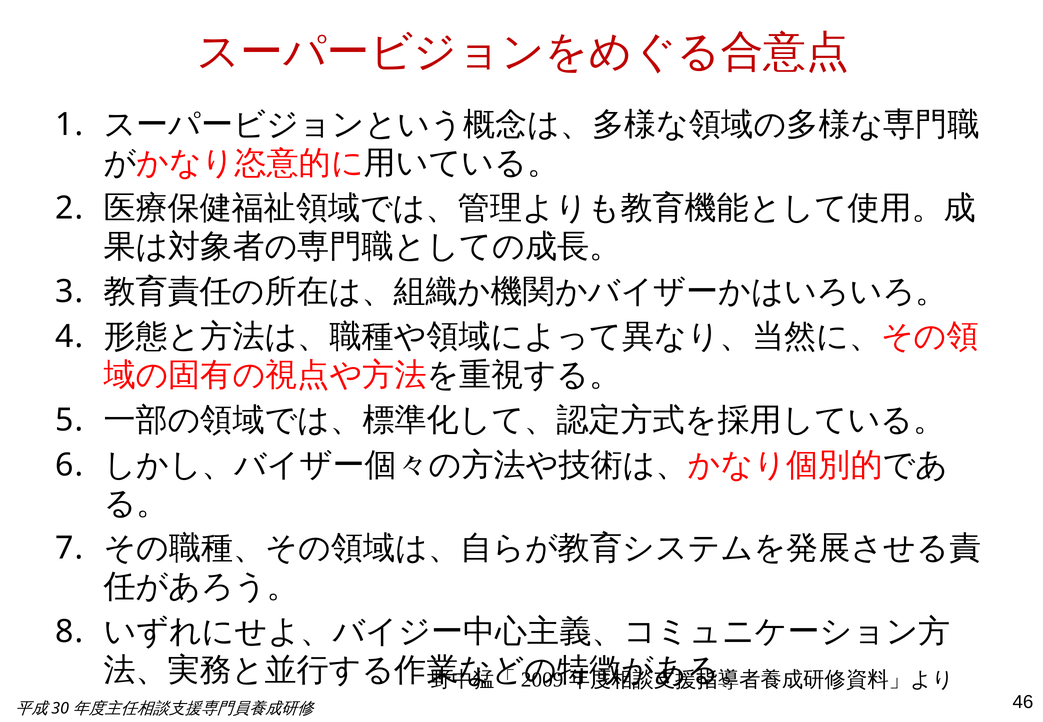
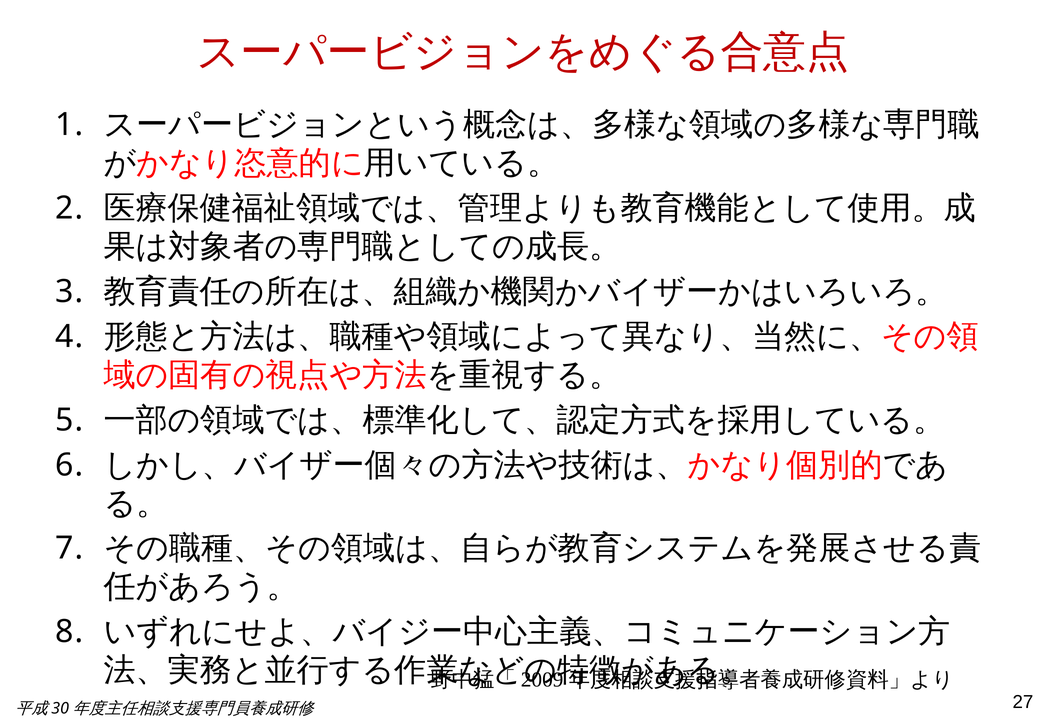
46: 46 -> 27
